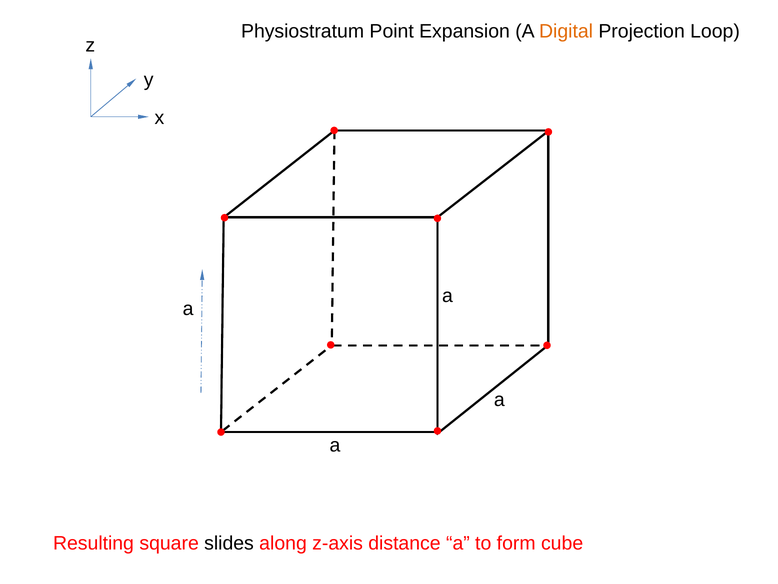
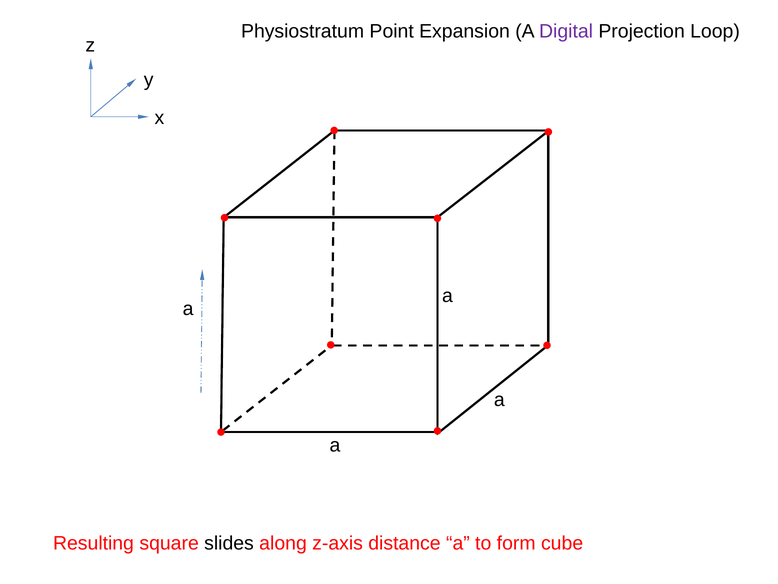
Digital colour: orange -> purple
